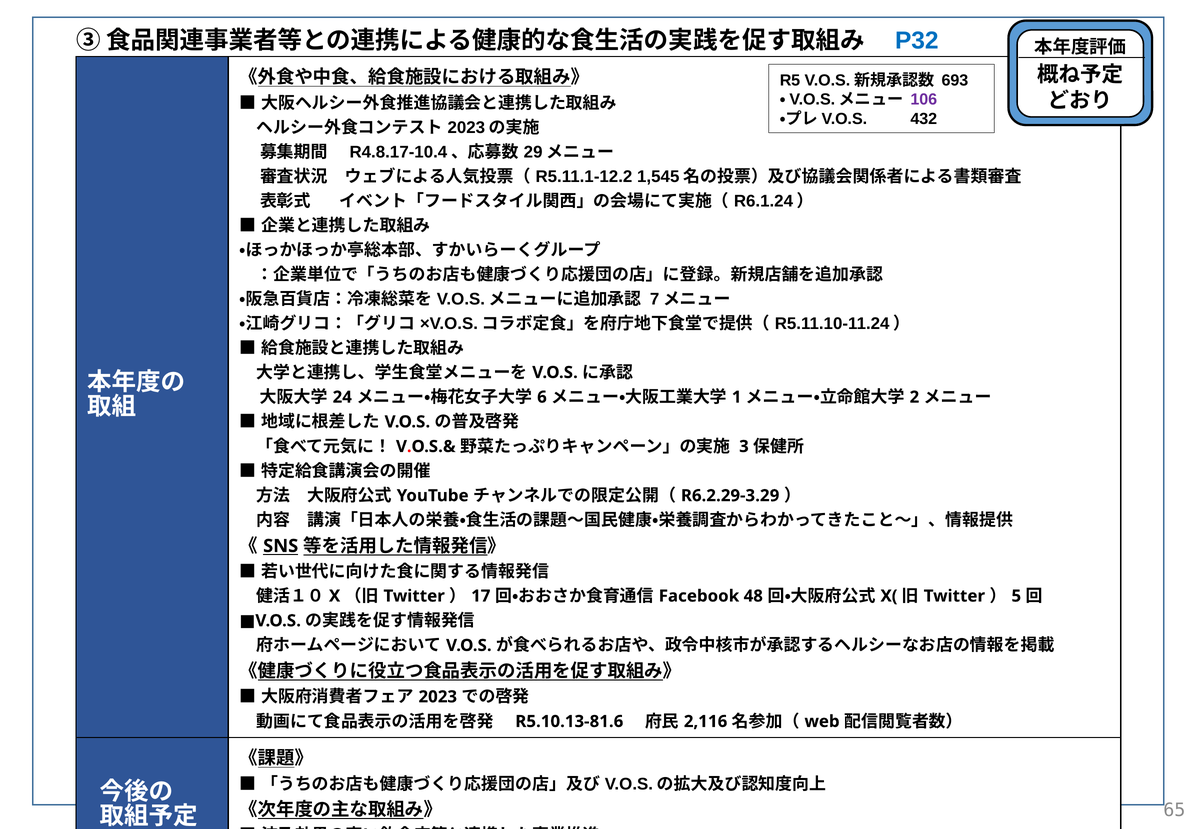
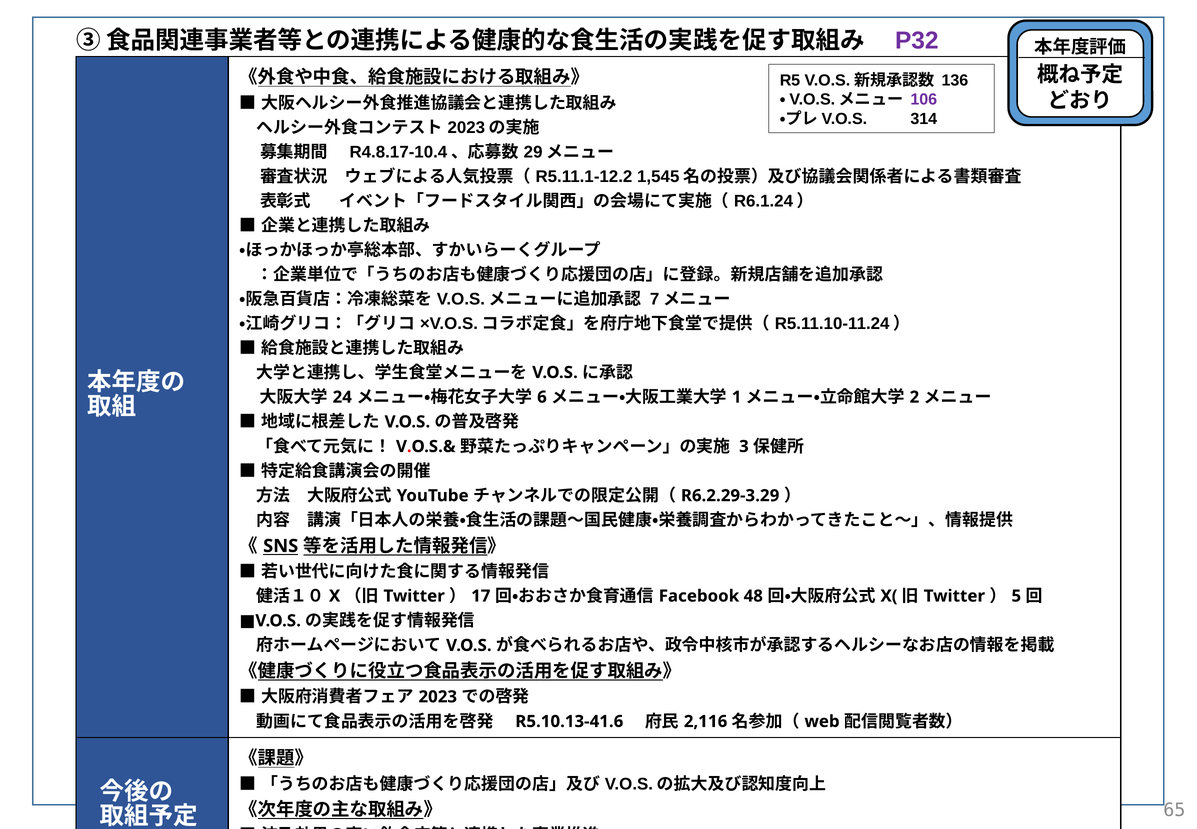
P32 colour: blue -> purple
693: 693 -> 136
432: 432 -> 314
R5.10.13-81.6: R5.10.13-81.6 -> R5.10.13-41.6
